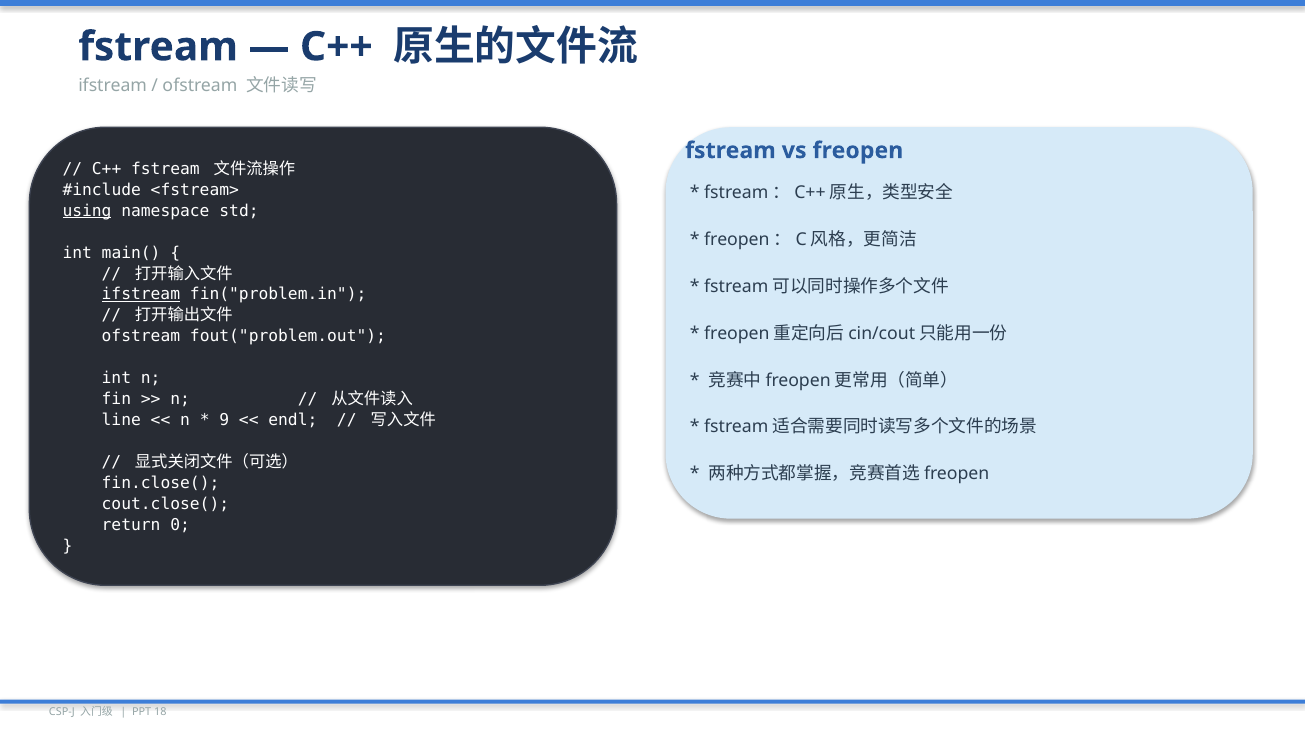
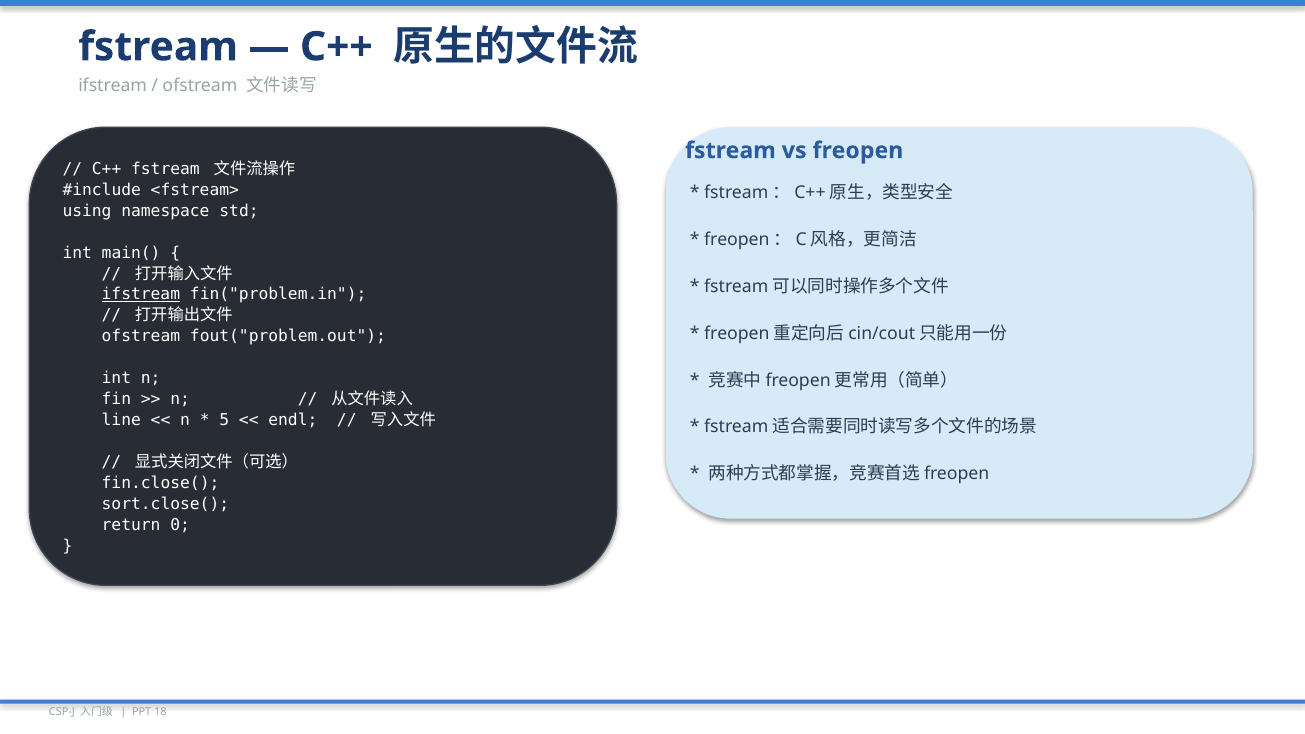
using underline: present -> none
9: 9 -> 5
cout.close(: cout.close( -> sort.close(
